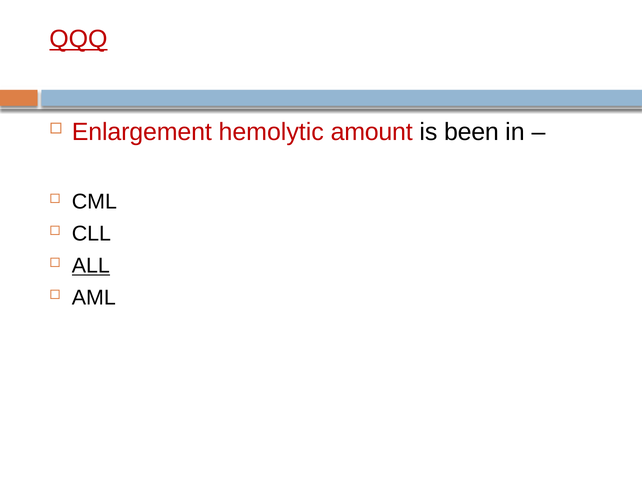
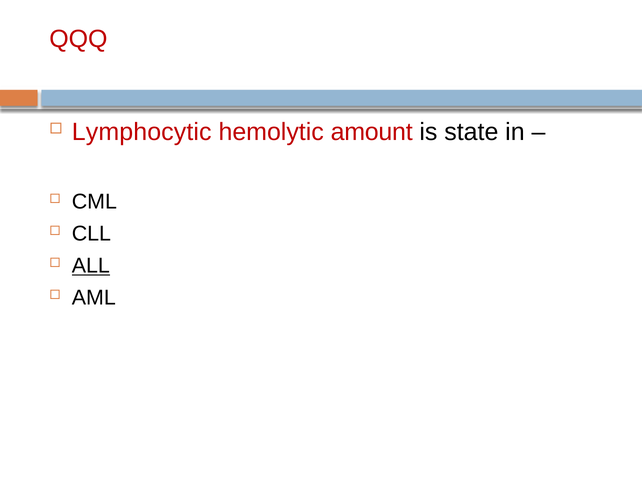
QQQ underline: present -> none
Enlargement: Enlargement -> Lymphocytic
been: been -> state
